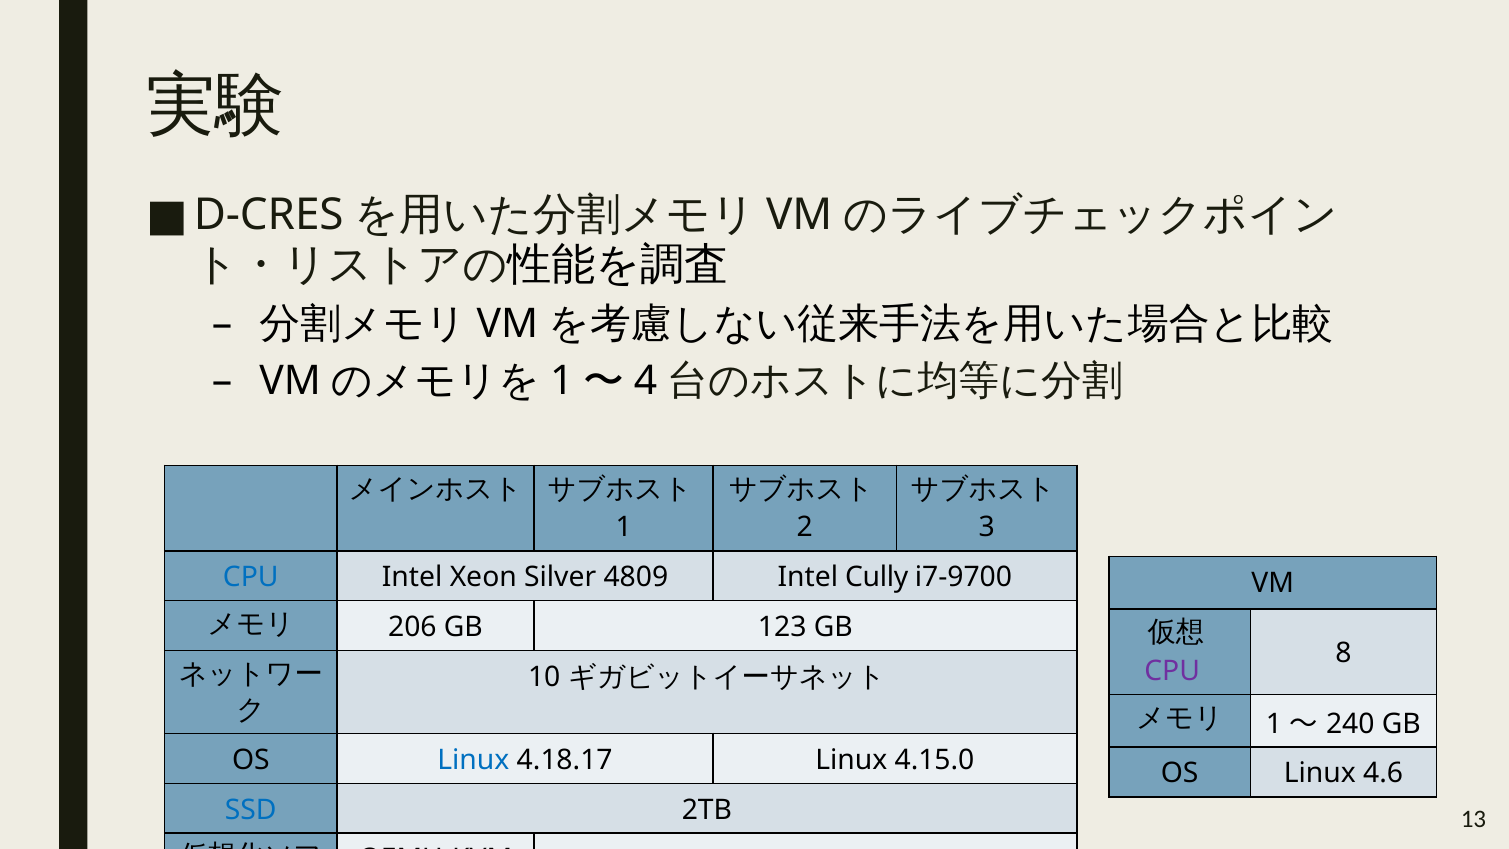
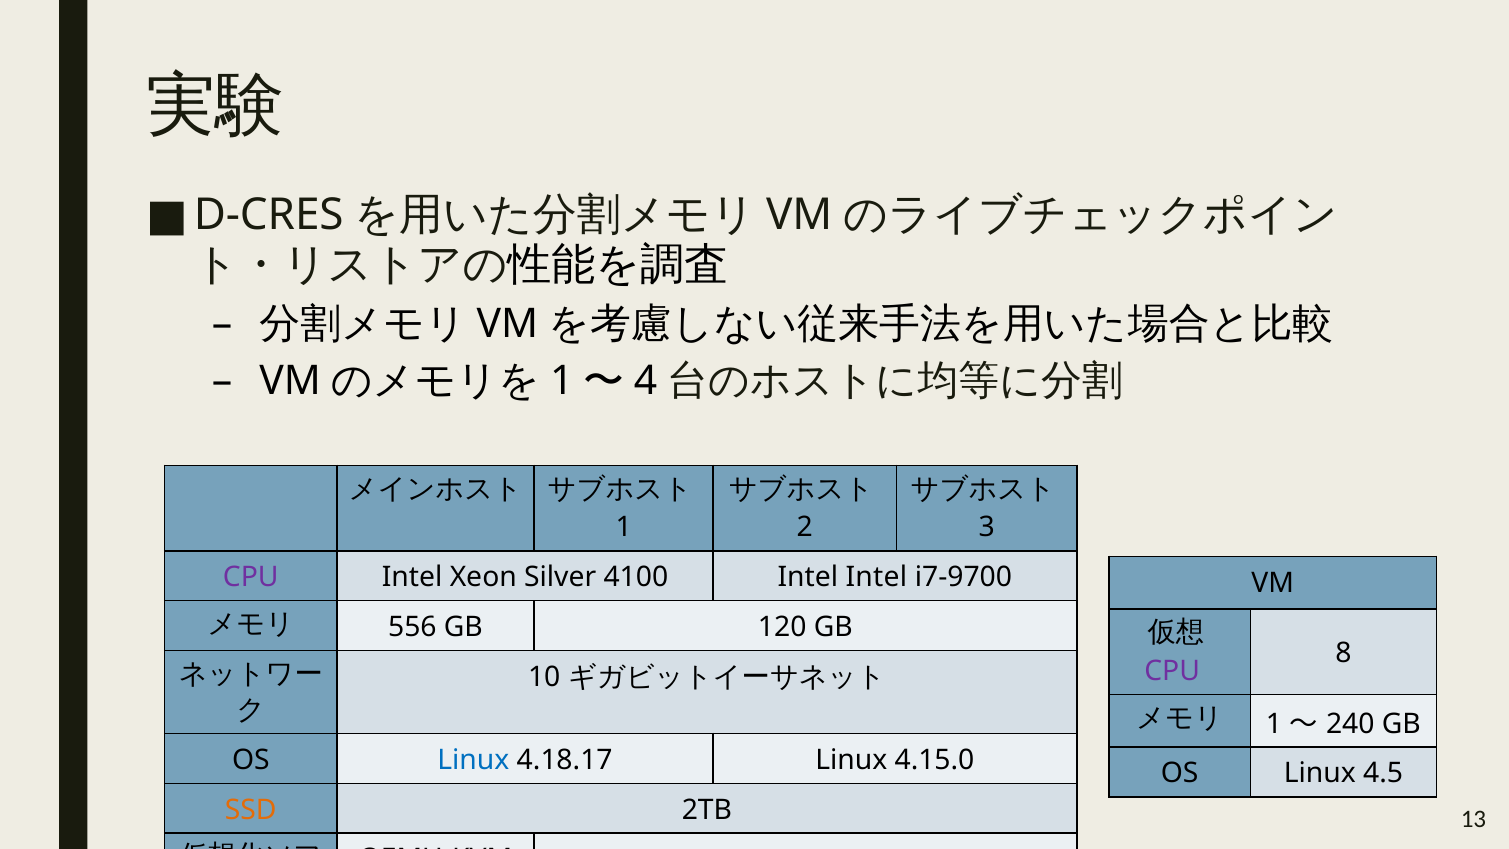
CPU at (251, 577) colour: blue -> purple
4809: 4809 -> 4100
Intel Cully: Cully -> Intel
206: 206 -> 556
123: 123 -> 120
4.6: 4.6 -> 4.5
SSD colour: blue -> orange
